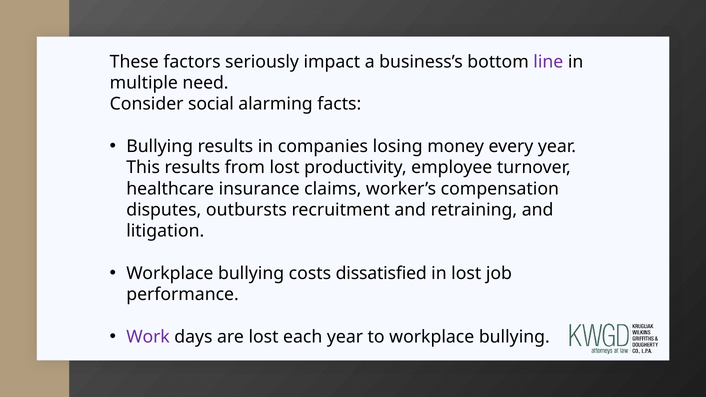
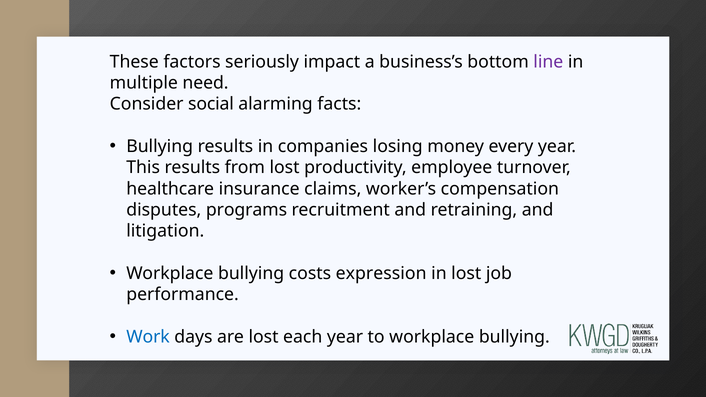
outbursts: outbursts -> programs
dissatisfied: dissatisfied -> expression
Work colour: purple -> blue
